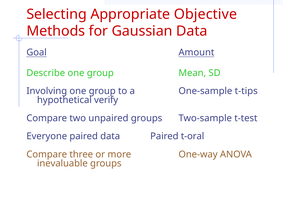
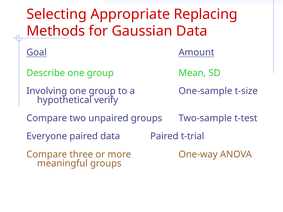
Objective: Objective -> Replacing
t-tips: t-tips -> t-size
t-oral: t-oral -> t-trial
inevaluable: inevaluable -> meaningful
